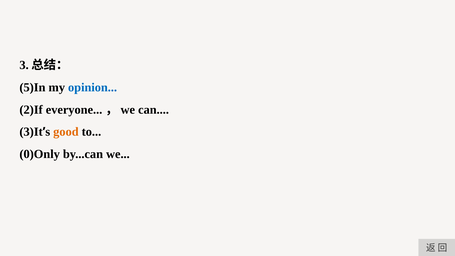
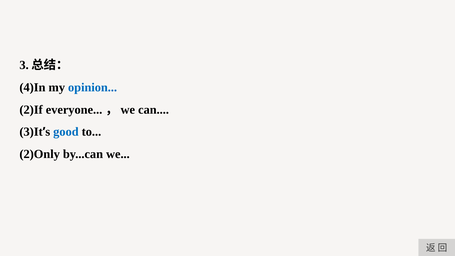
5)In: 5)In -> 4)In
good colour: orange -> blue
0)Only: 0)Only -> 2)Only
